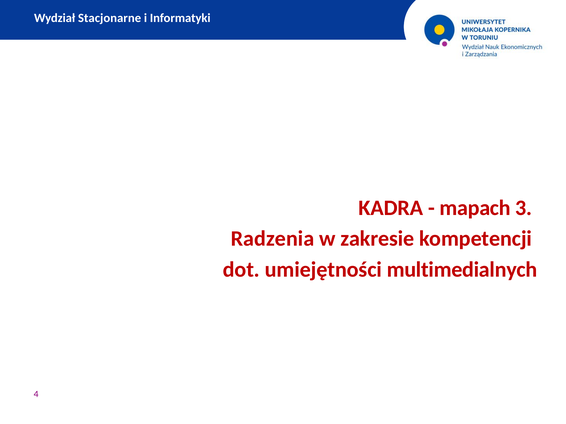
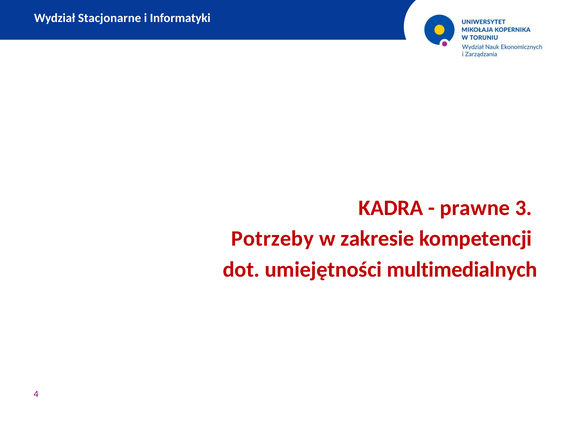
mapach: mapach -> prawne
Radzenia: Radzenia -> Potrzeby
